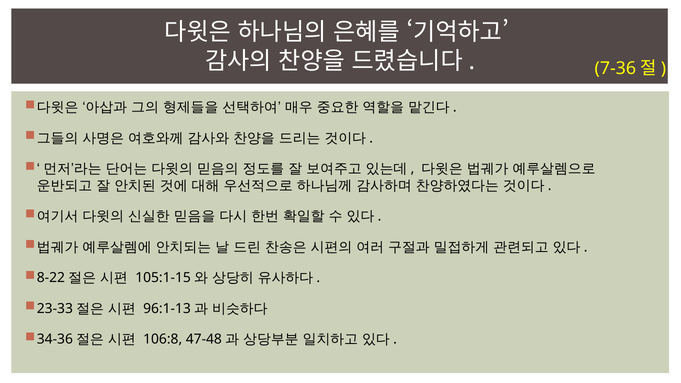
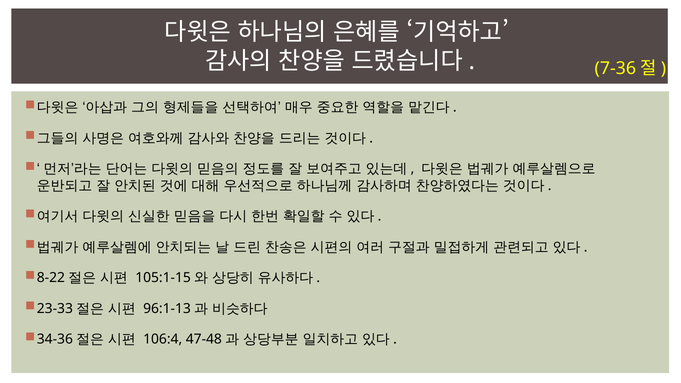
106:8: 106:8 -> 106:4
